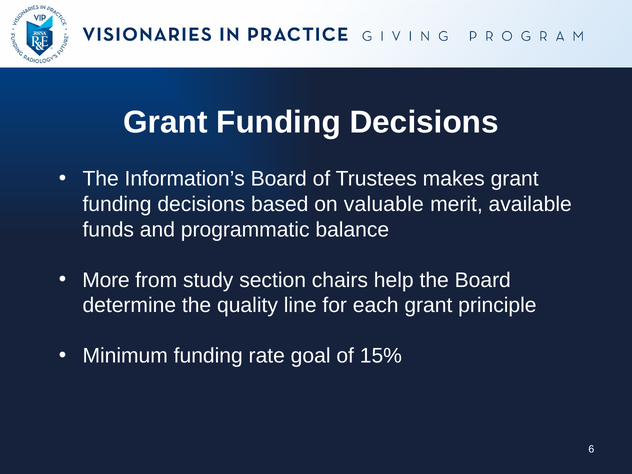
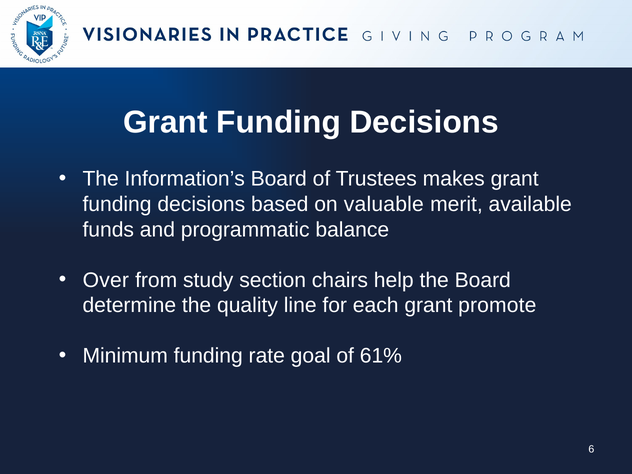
More: More -> Over
principle: principle -> promote
15%: 15% -> 61%
